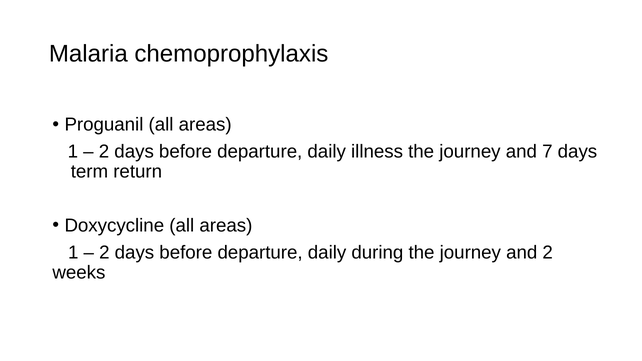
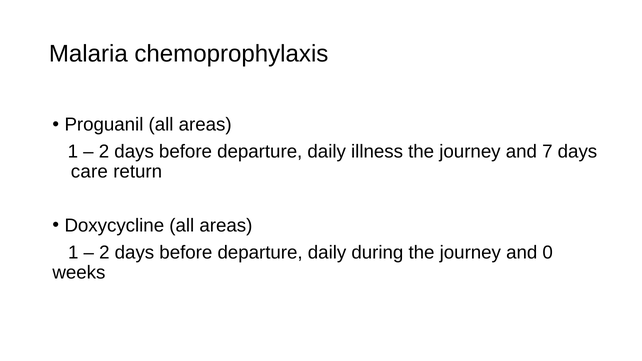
term: term -> care
and 2: 2 -> 0
